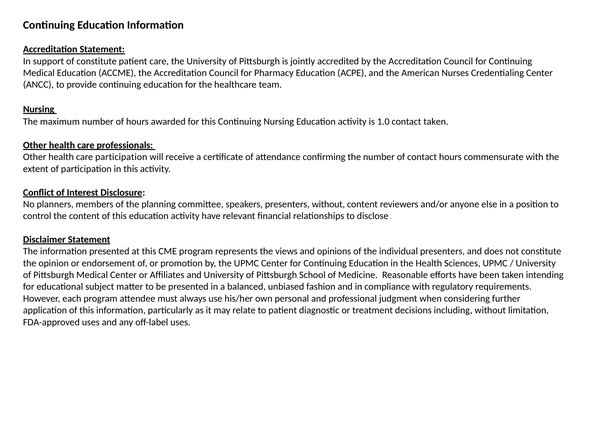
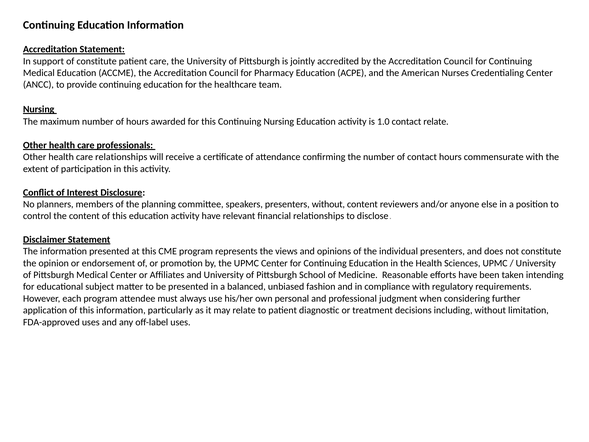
contact taken: taken -> relate
care participation: participation -> relationships
